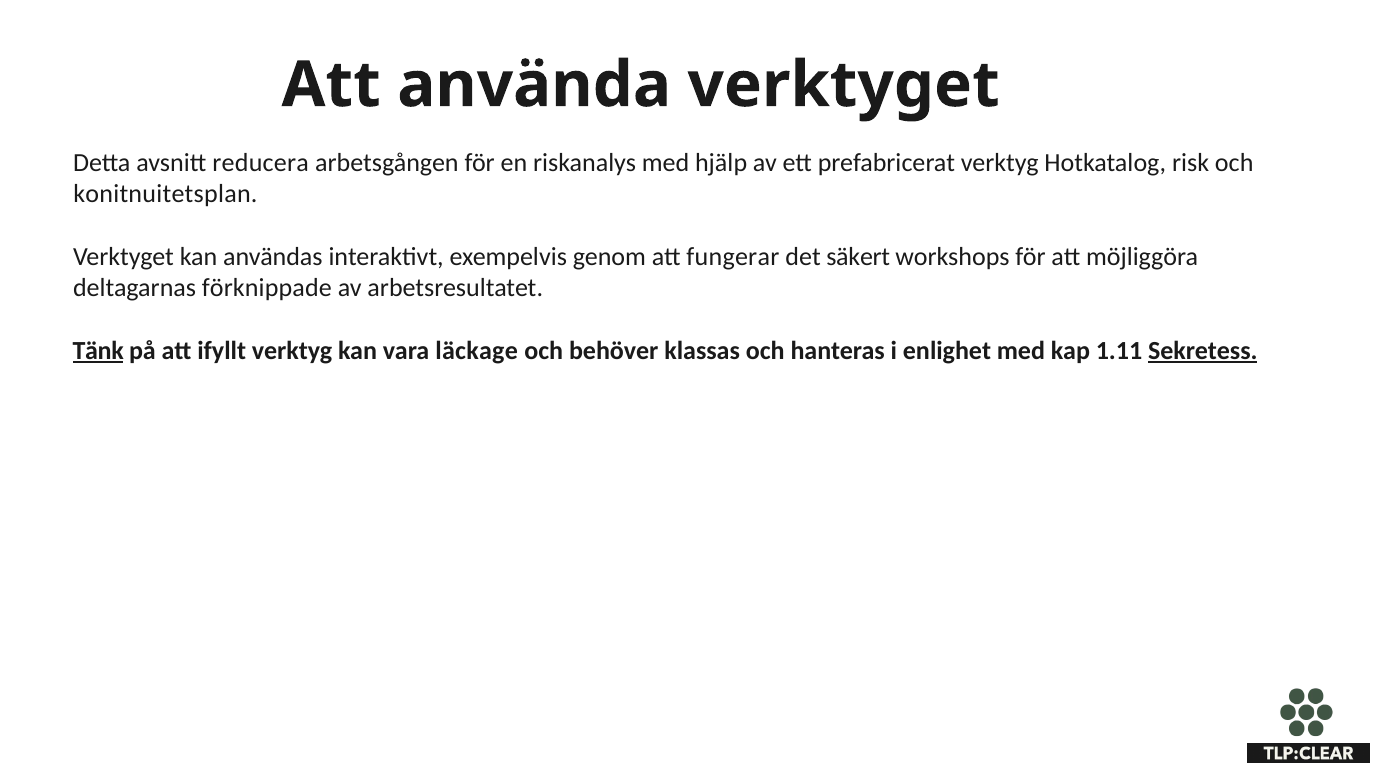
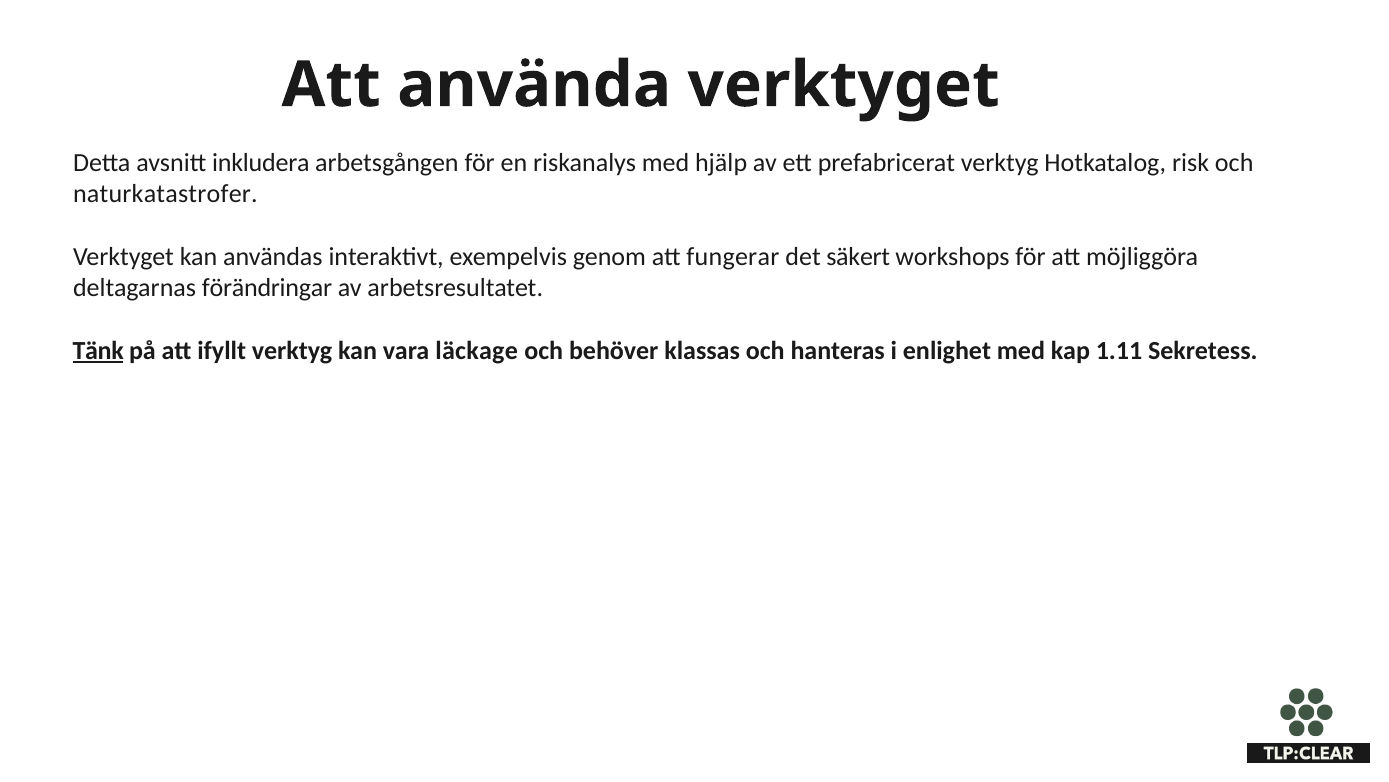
reducera: reducera -> inkludera
konitnuitetsplan: konitnuitetsplan -> naturkatastrofer
förknippade: förknippade -> förändringar
Sekretess underline: present -> none
